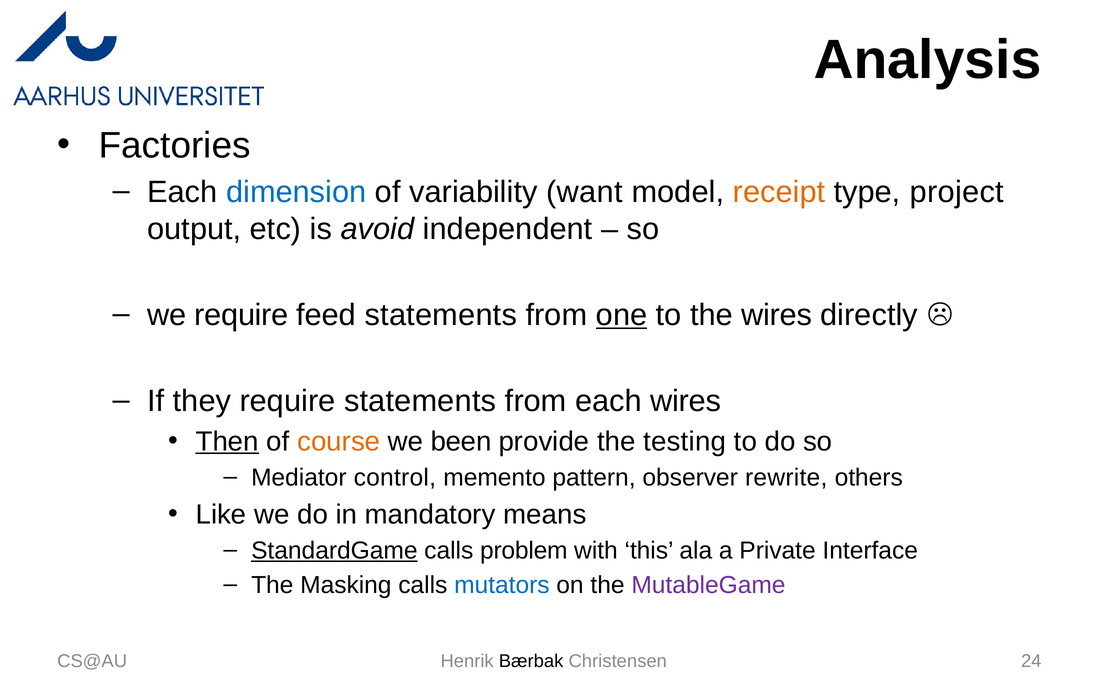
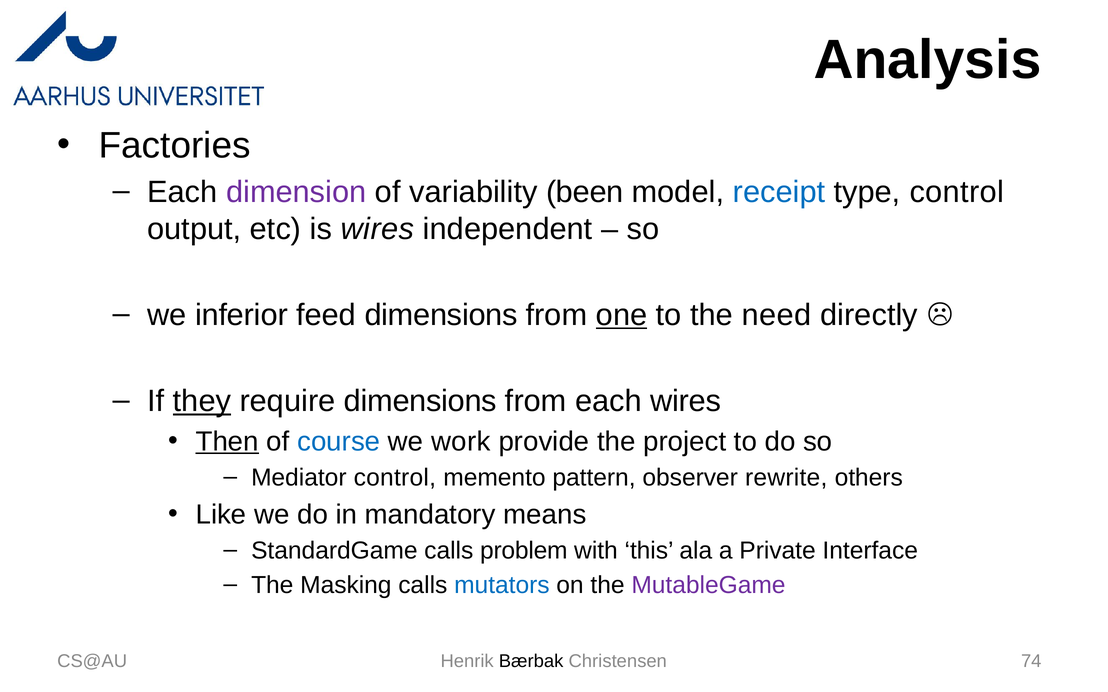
dimension colour: blue -> purple
want: want -> been
receipt colour: orange -> blue
type project: project -> control
is avoid: avoid -> wires
we require: require -> inferior
feed statements: statements -> dimensions
the wires: wires -> need
they underline: none -> present
require statements: statements -> dimensions
course colour: orange -> blue
been: been -> work
testing: testing -> project
StandardGame underline: present -> none
24: 24 -> 74
